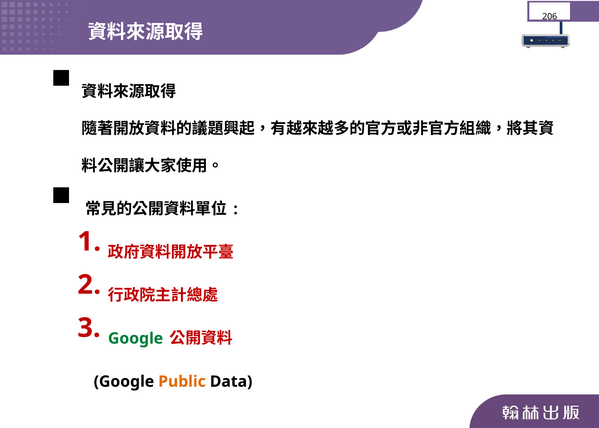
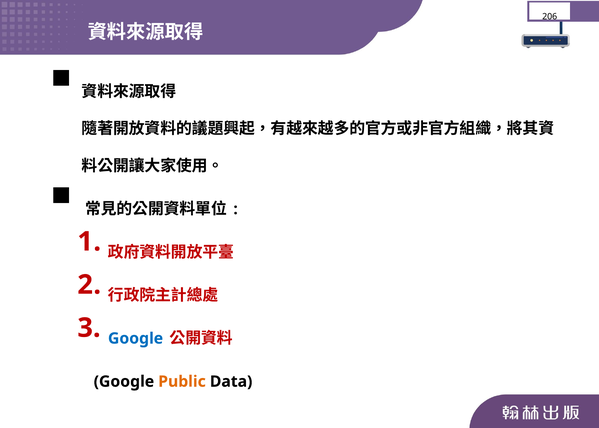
Google at (136, 338) colour: green -> blue
